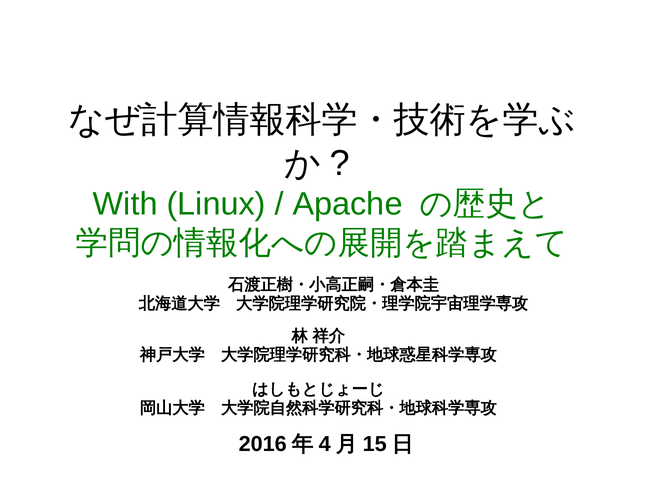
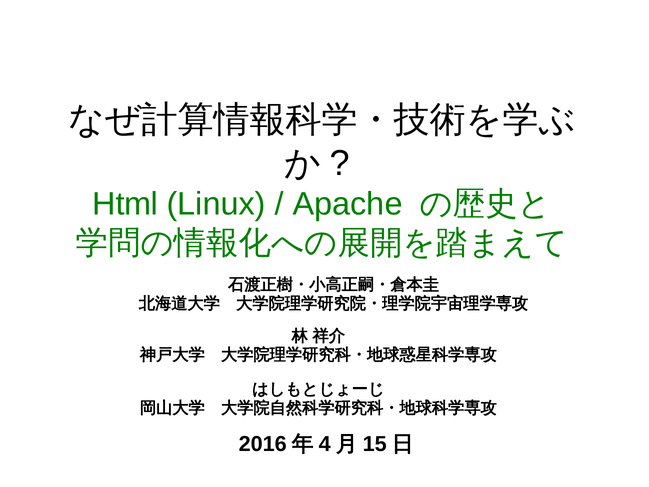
With: With -> Html
